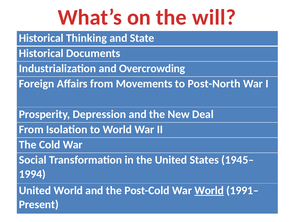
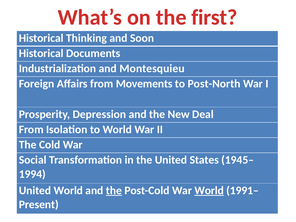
will: will -> first
State: State -> Soon
Overcrowding: Overcrowding -> Montesquieu
the at (114, 190) underline: none -> present
